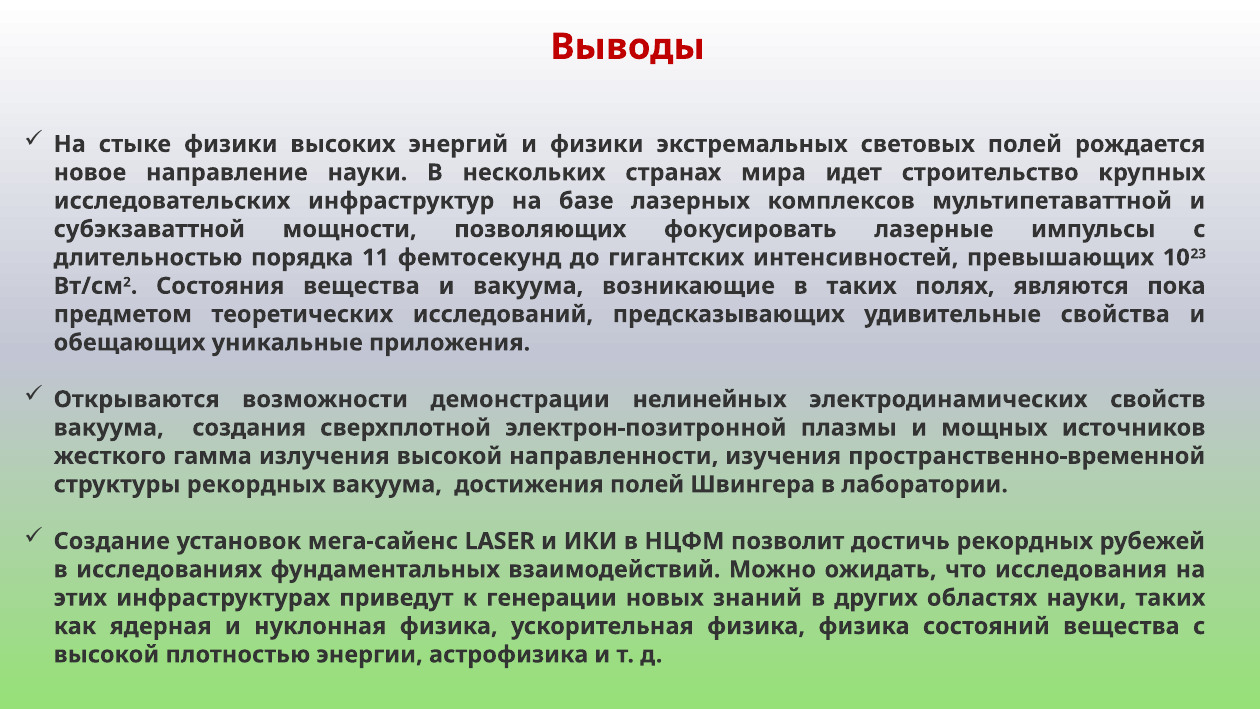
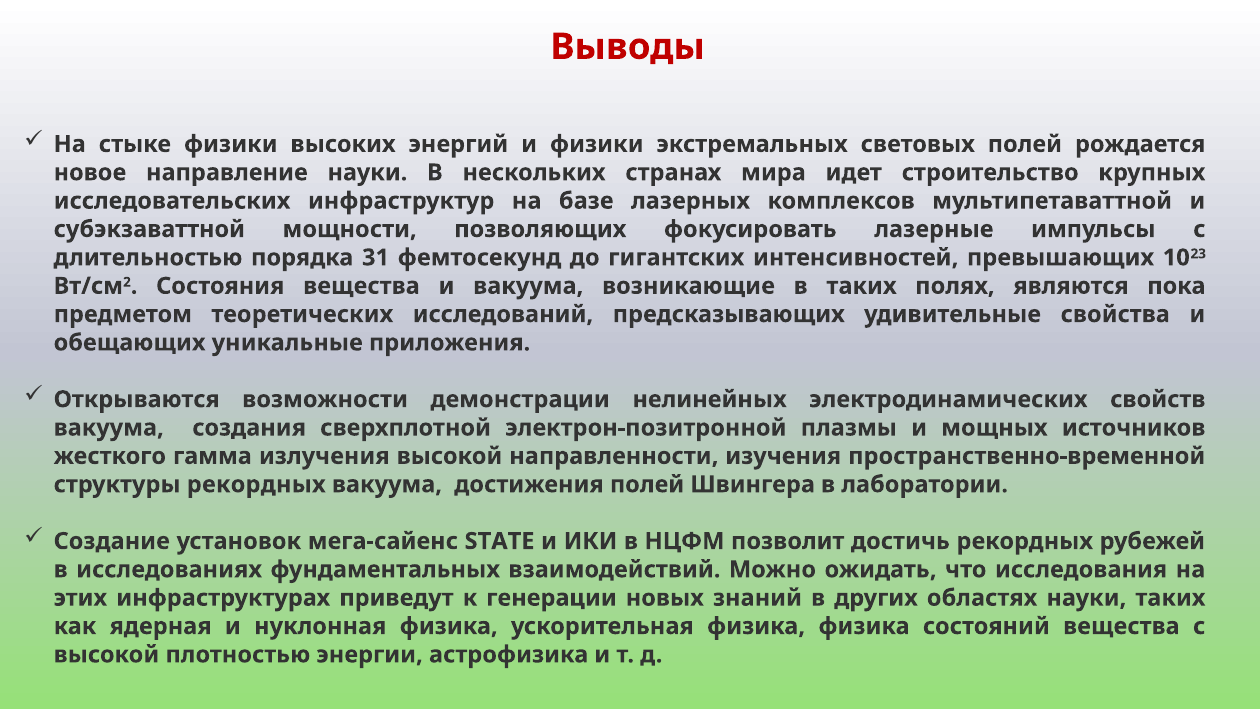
11: 11 -> 31
LASER: LASER -> STATE
